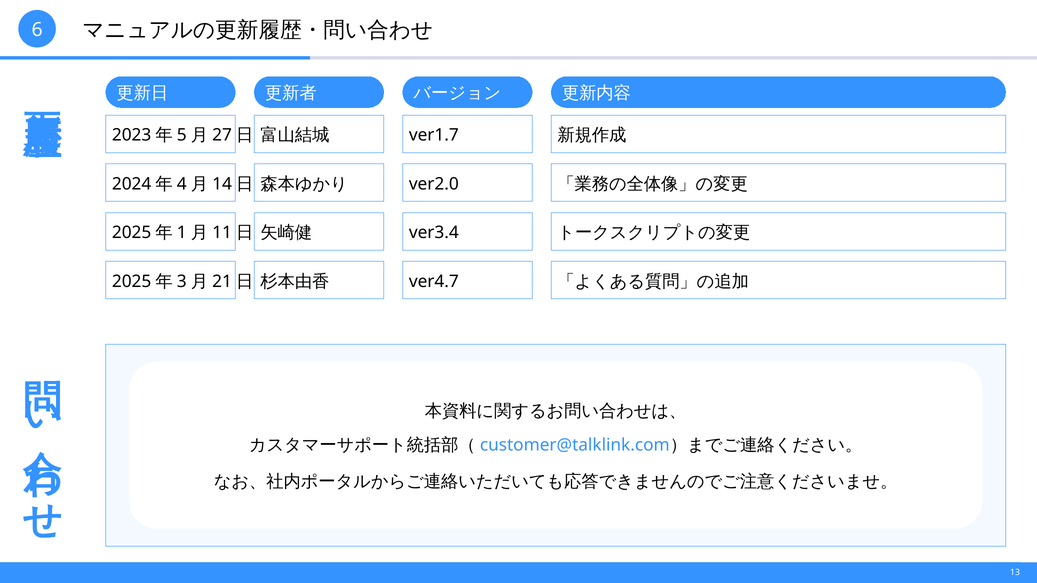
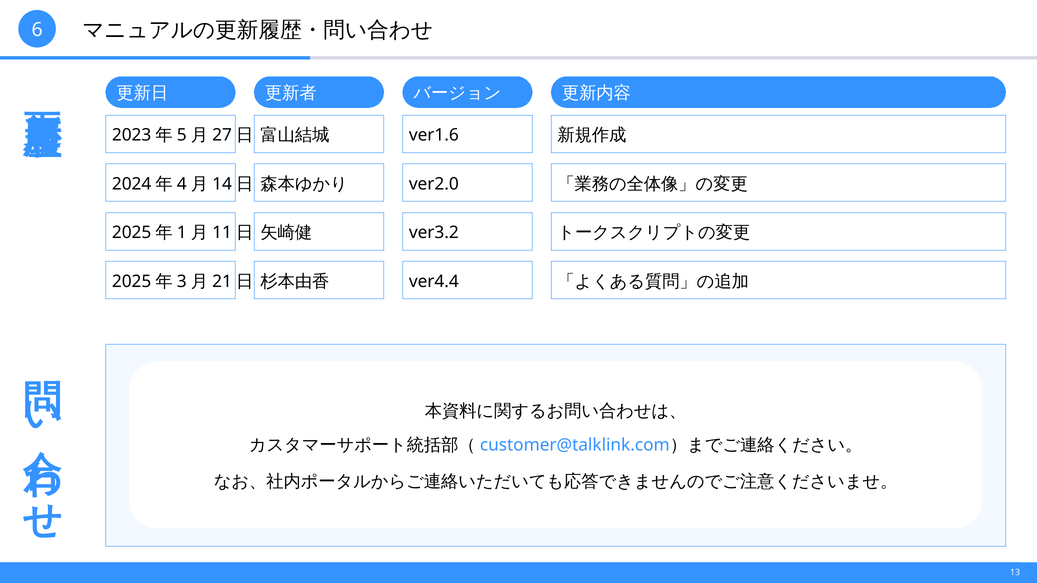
ver1.7: ver1.7 -> ver1.6
ver3.4: ver3.4 -> ver3.2
ver4.7: ver4.7 -> ver4.4
